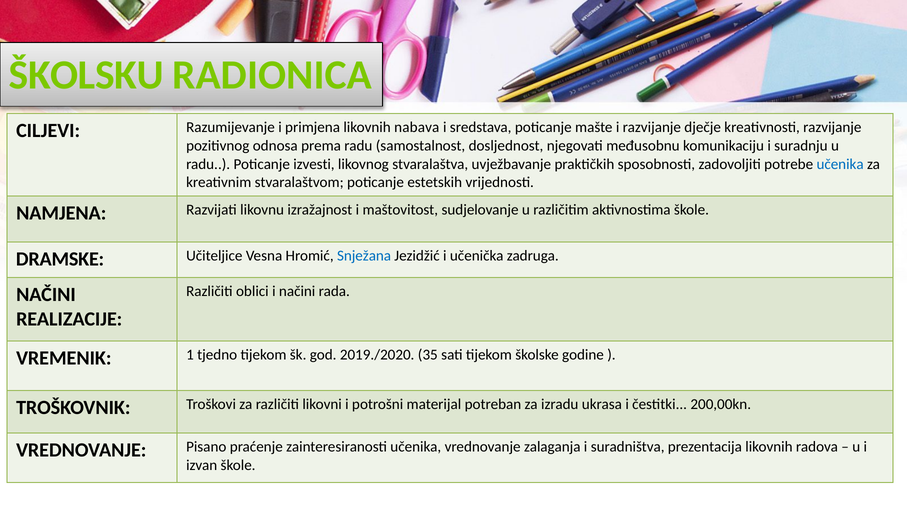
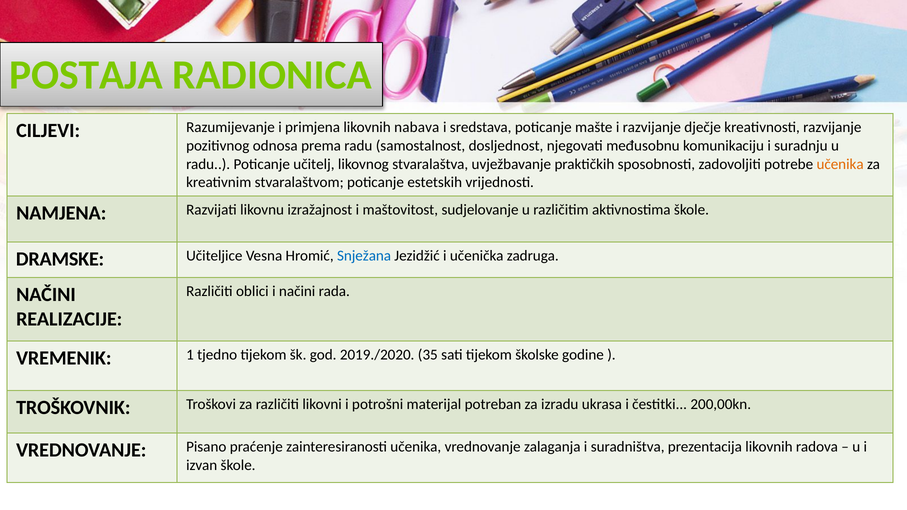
ŠKOLSKU: ŠKOLSKU -> POSTAJA
izvesti: izvesti -> učitelj
učenika at (840, 164) colour: blue -> orange
